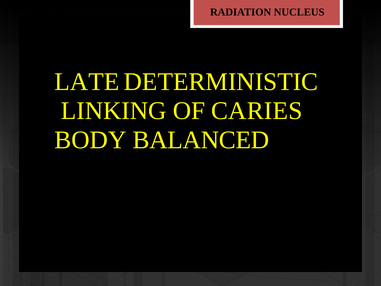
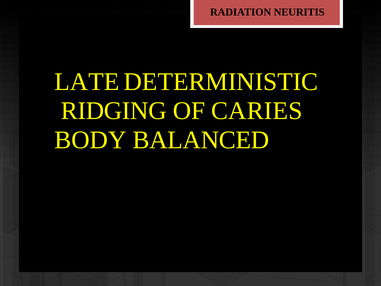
NUCLEUS: NUCLEUS -> NEURITIS
LINKING: LINKING -> RIDGING
